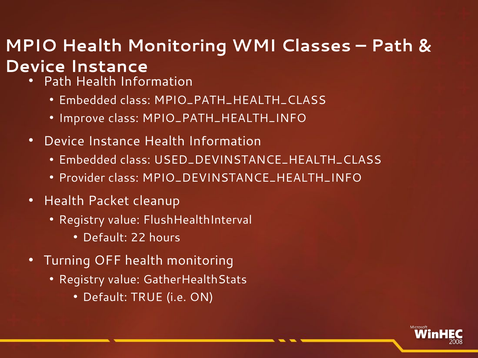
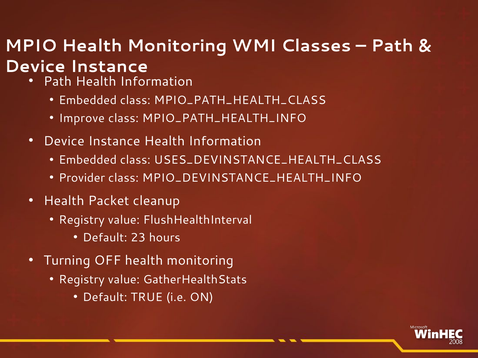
USED_DEVINSTANCE_HEALTH_CLASS: USED_DEVINSTANCE_HEALTH_CLASS -> USES_DEVINSTANCE_HEALTH_CLASS
22: 22 -> 23
